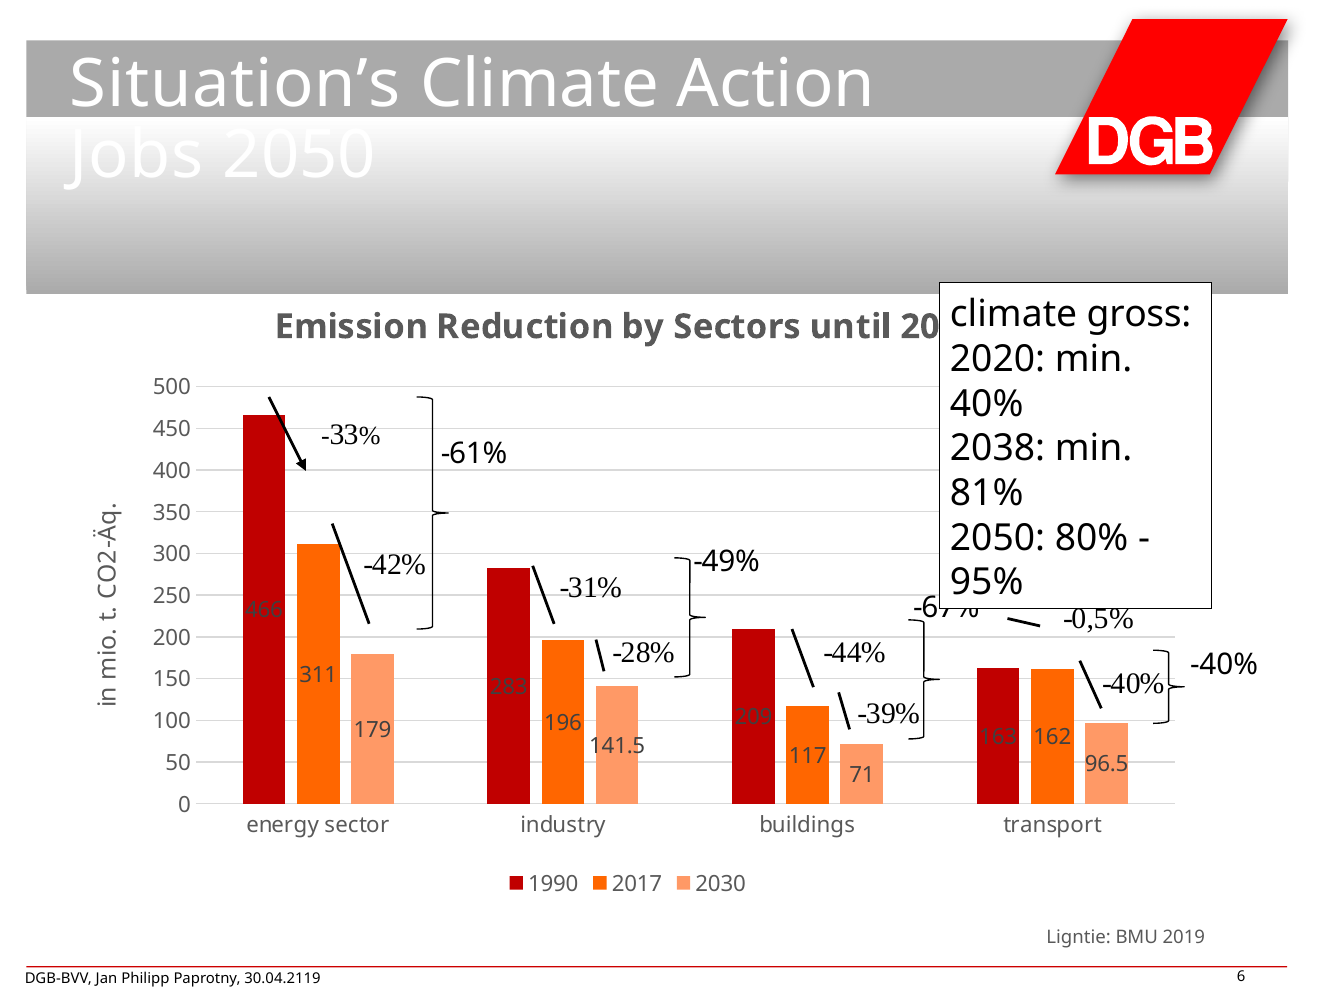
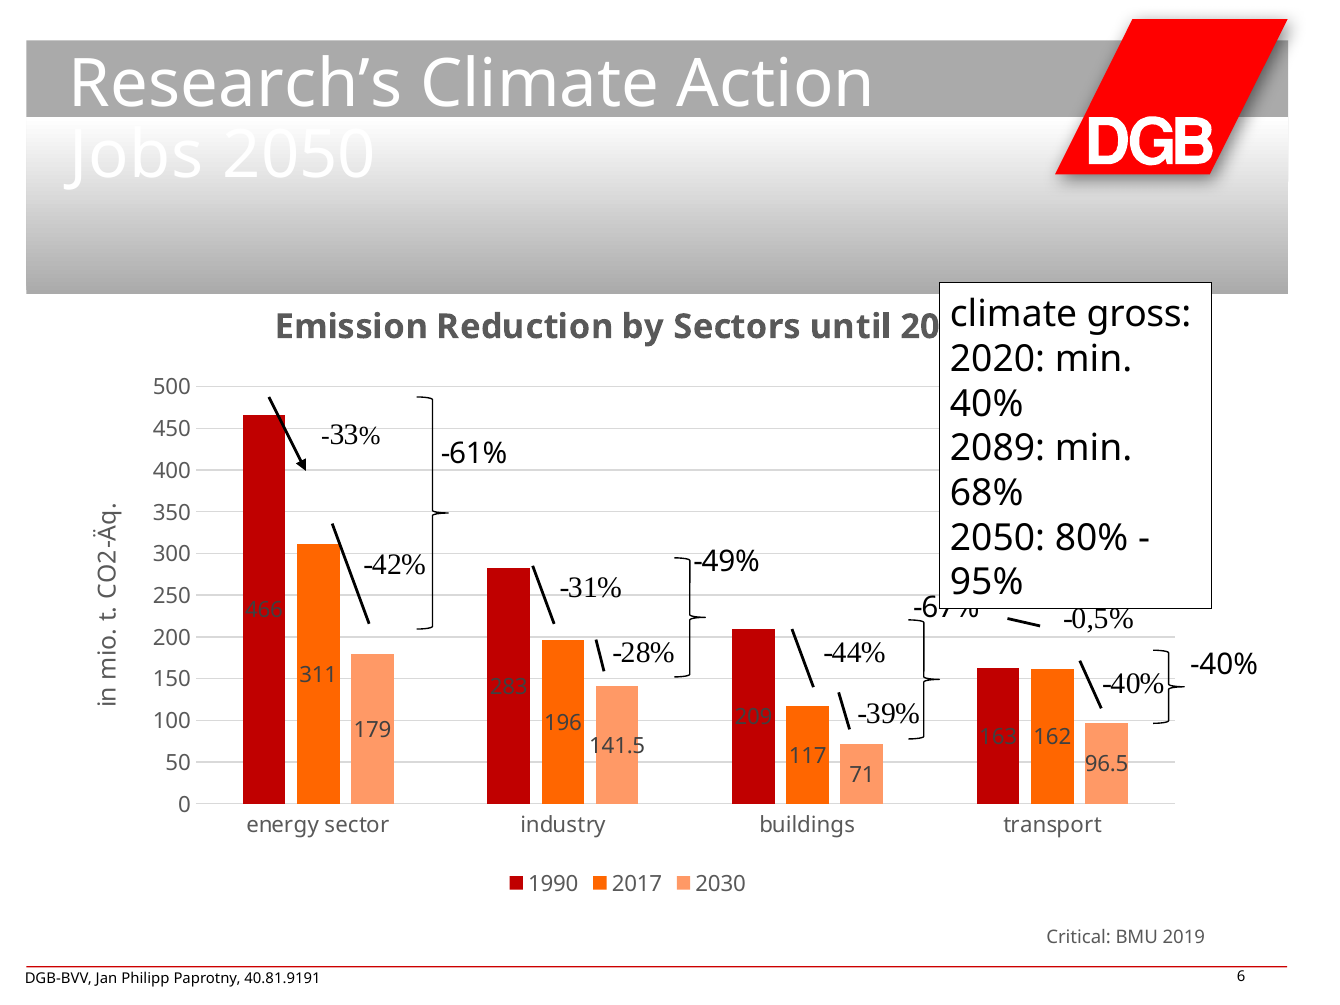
Situation’s: Situation’s -> Research’s
2038: 2038 -> 2089
81%: 81% -> 68%
Ligntie: Ligntie -> Critical
30.04.2119: 30.04.2119 -> 40.81.9191
